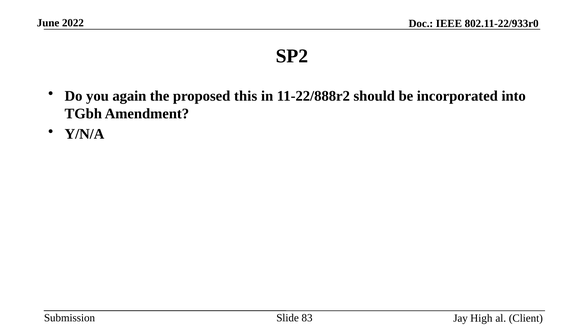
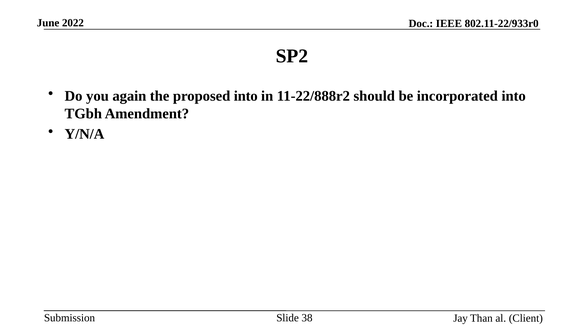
proposed this: this -> into
83: 83 -> 38
High: High -> Than
